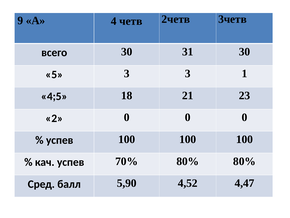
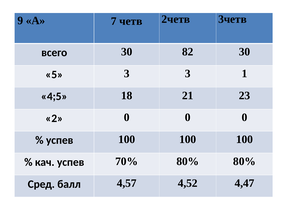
4: 4 -> 7
31: 31 -> 82
5,90: 5,90 -> 4,57
